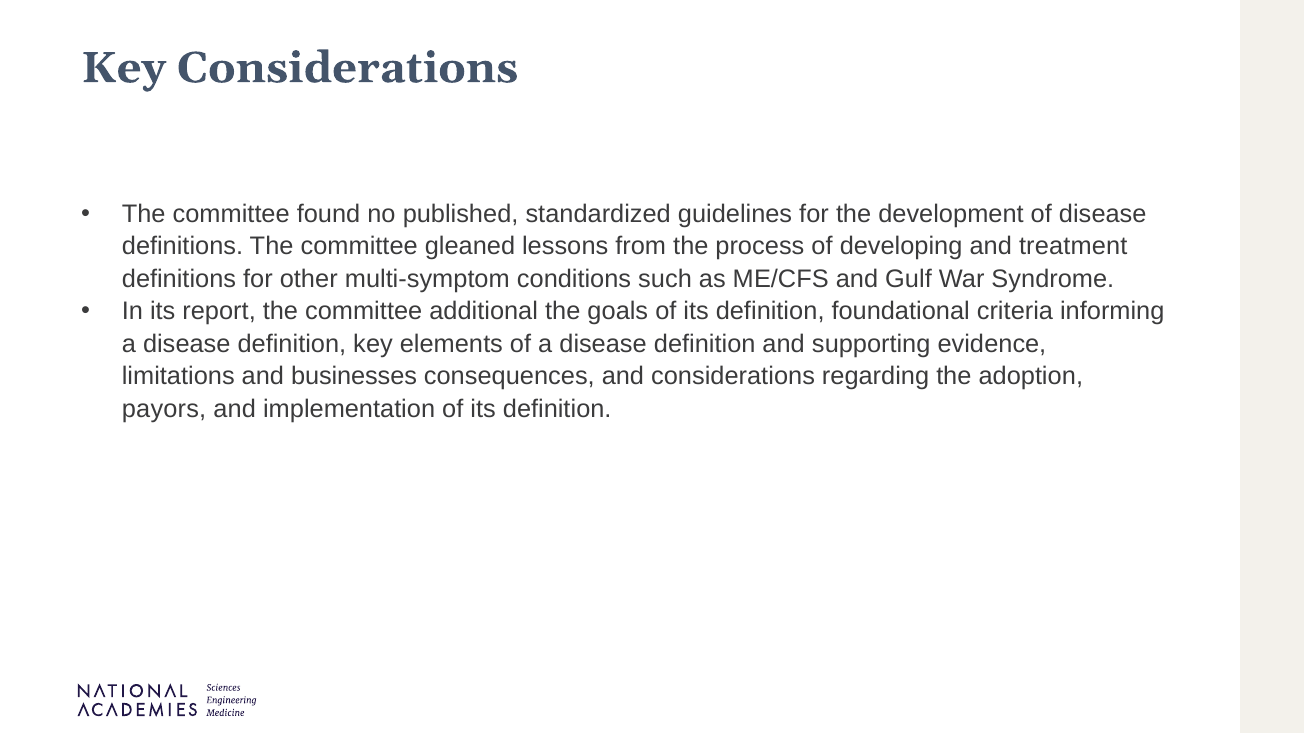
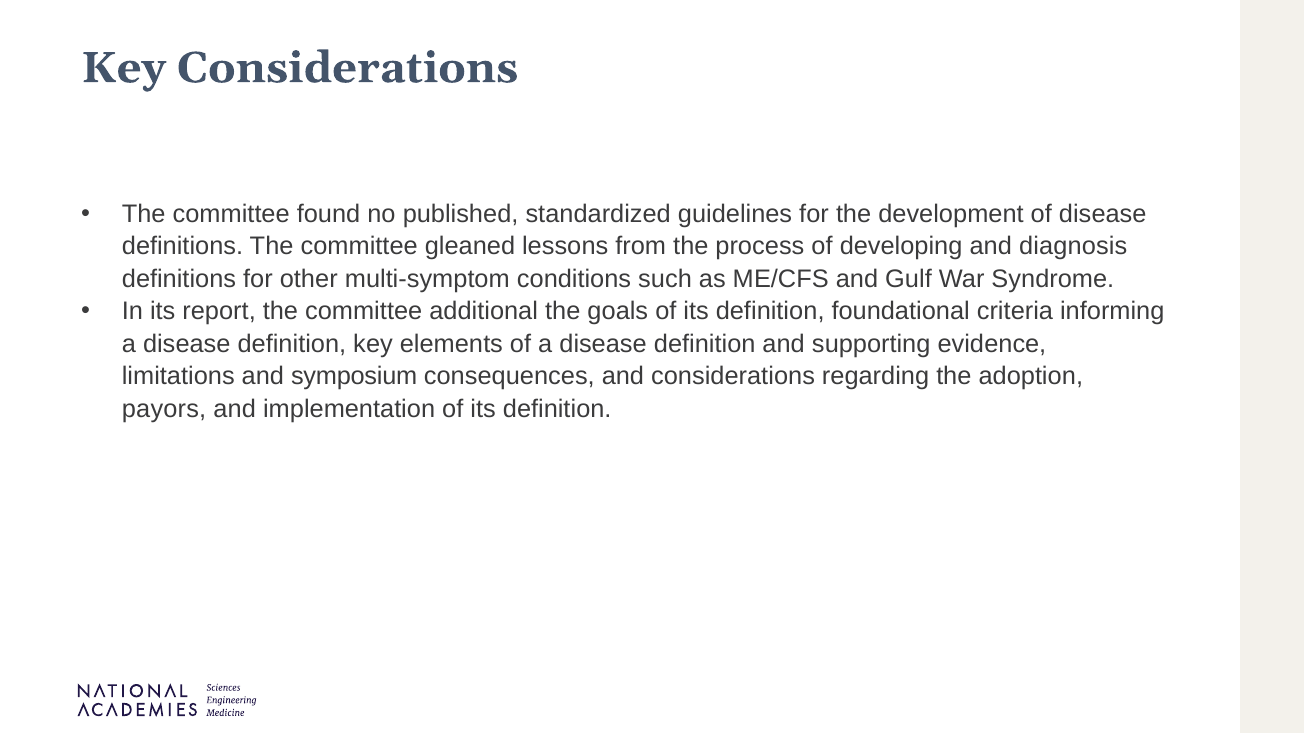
treatment: treatment -> diagnosis
businesses: businesses -> symposium
